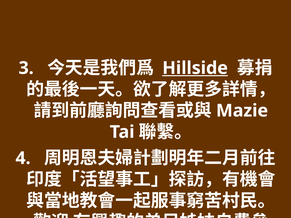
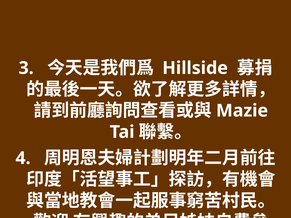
Hillside underline: present -> none
